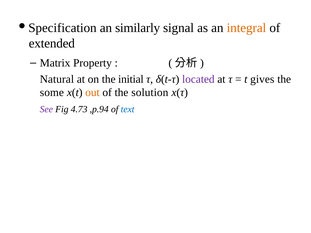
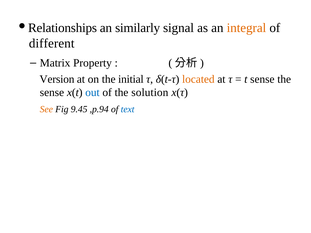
Specification: Specification -> Relationships
extended: extended -> different
Natural: Natural -> Version
located colour: purple -> orange
t gives: gives -> sense
some at (52, 93): some -> sense
out colour: orange -> blue
See colour: purple -> orange
4.73: 4.73 -> 9.45
